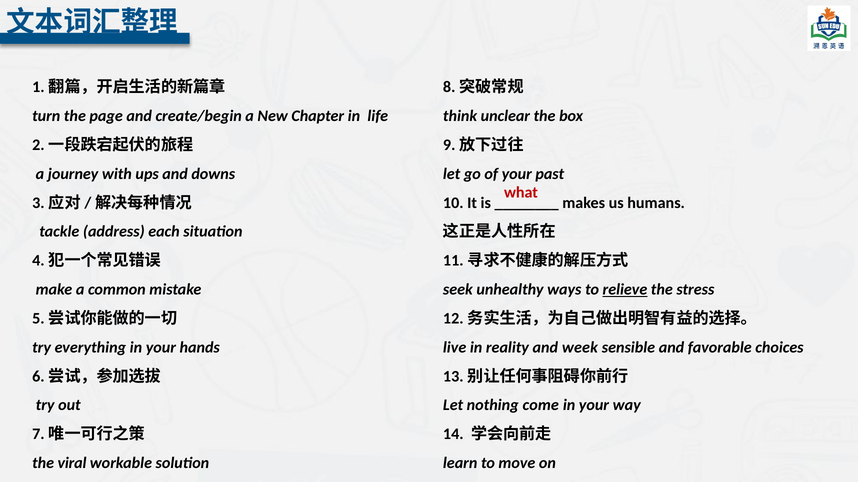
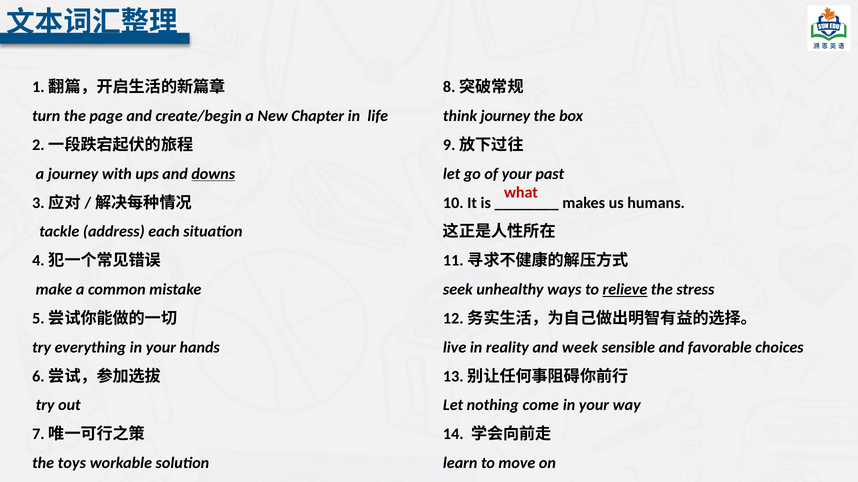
think unclear: unclear -> journey
downs underline: none -> present
viral: viral -> toys
